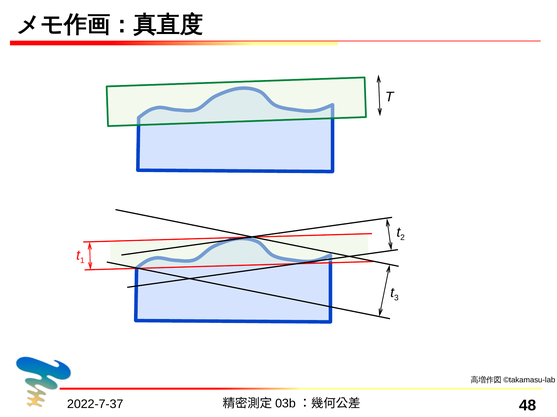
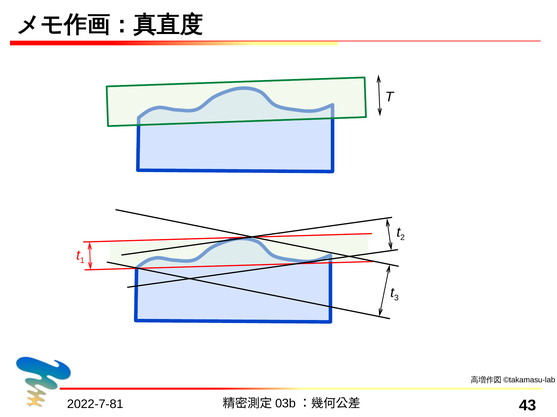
2022-7-37: 2022-7-37 -> 2022-7-81
48: 48 -> 43
